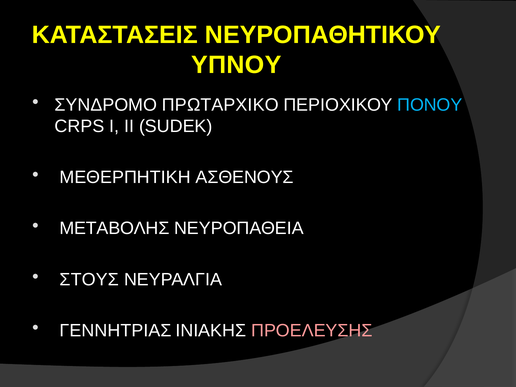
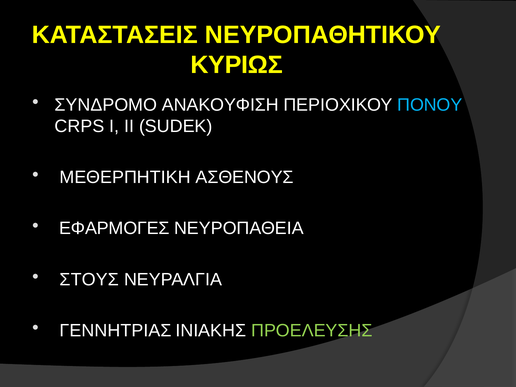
ΥΠΝΟΥ: ΥΠΝΟΥ -> ΚΥΡΙΩΣ
ΠΡΩΤΑΡΧΙΚΟ: ΠΡΩΤΑΡΧΙΚΟ -> ΑΝΑΚΟΥΦΙΣΗ
ΜΕΤΑΒΟΛΗΣ: ΜΕΤΑΒΟΛΗΣ -> ΕΦΑΡΜΟΓΕΣ
ΠΡΟΕΛΕΥΣΗΣ colour: pink -> light green
